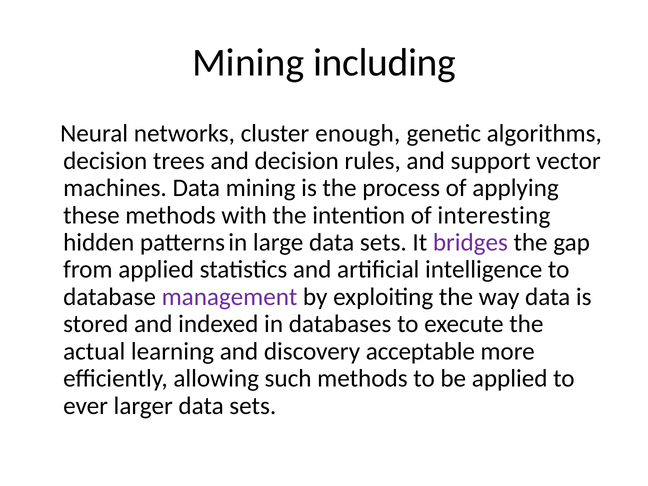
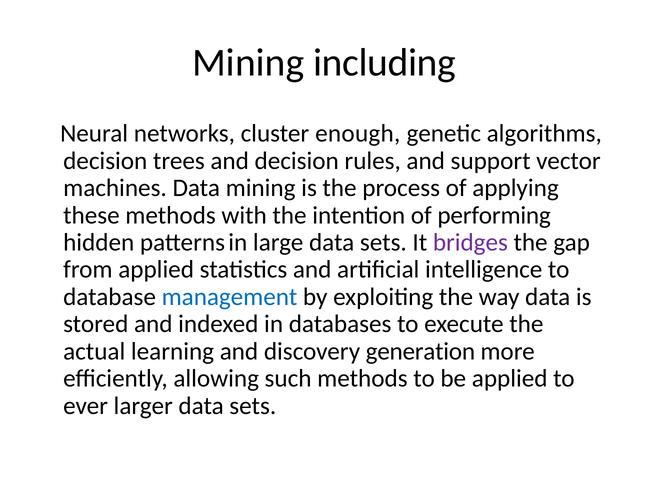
interesting: interesting -> performing
management colour: purple -> blue
acceptable: acceptable -> generation
